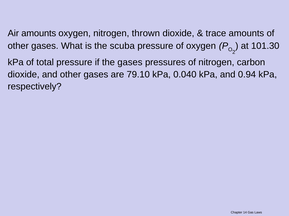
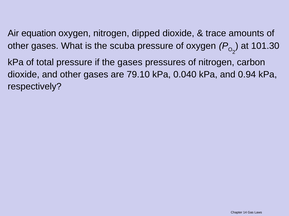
Air amounts: amounts -> equation
thrown: thrown -> dipped
